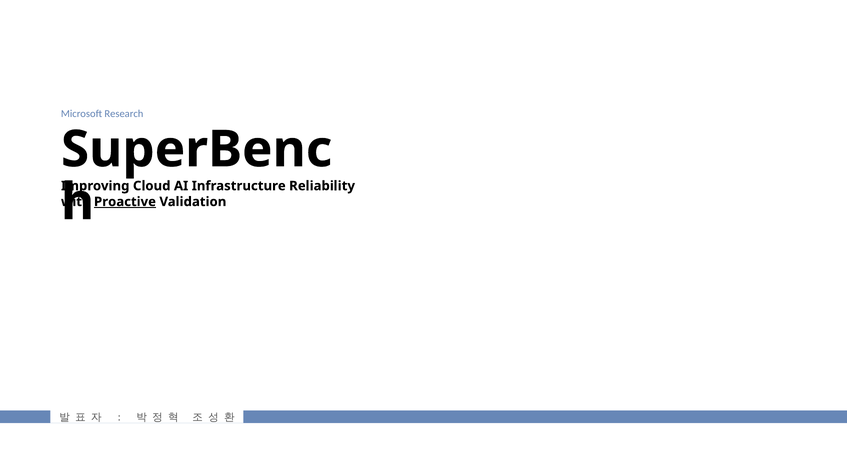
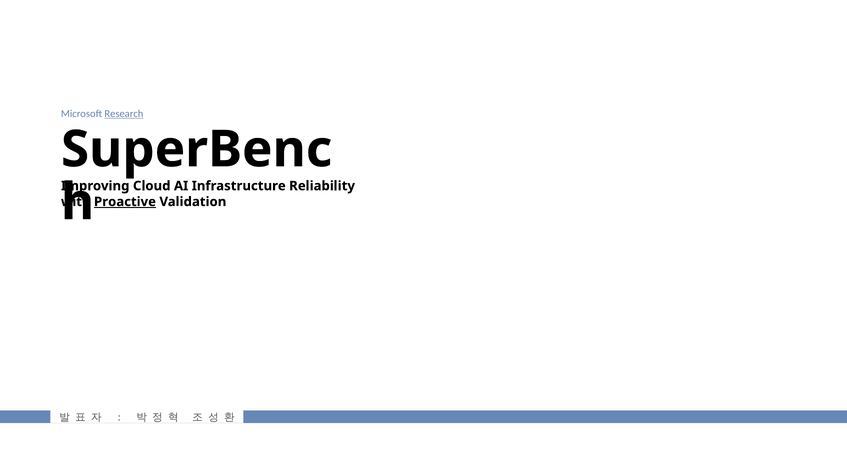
Research underline: none -> present
